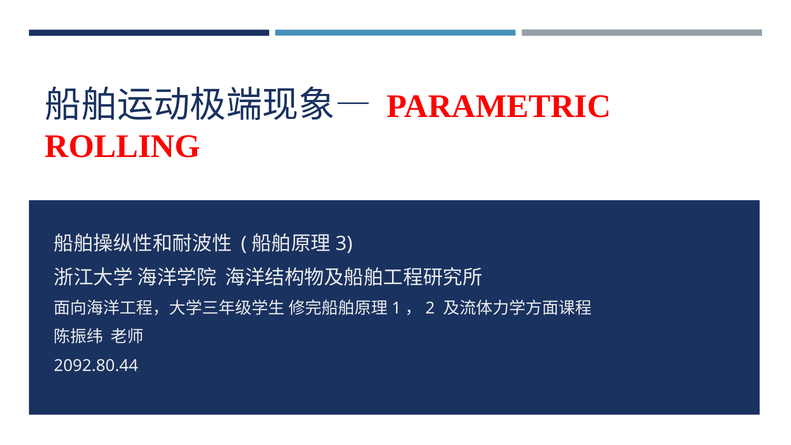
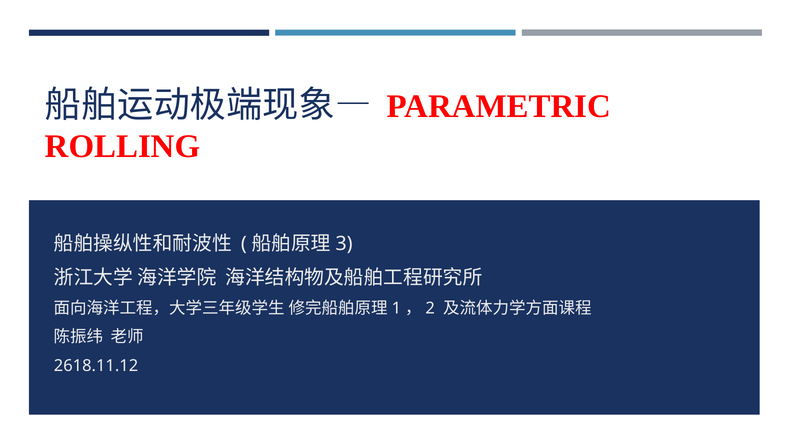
2092.80.44: 2092.80.44 -> 2618.11.12
